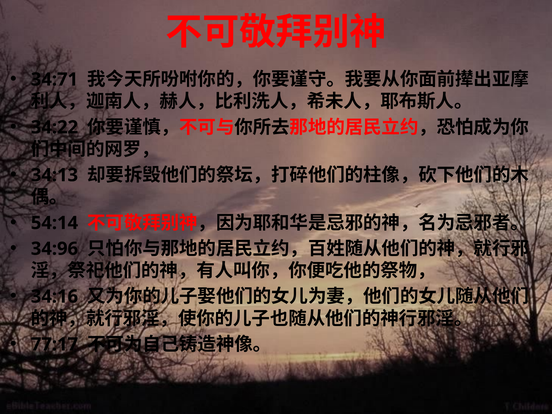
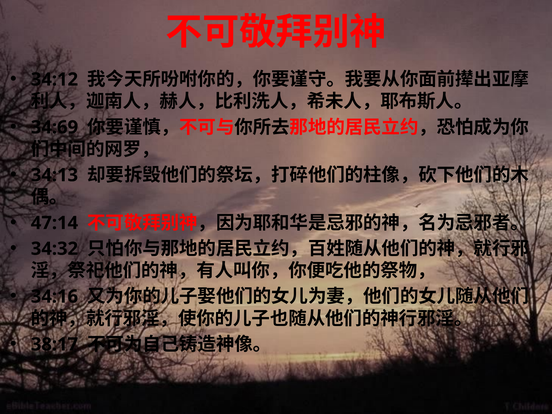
34:71: 34:71 -> 34:12
34:22: 34:22 -> 34:69
54:14: 54:14 -> 47:14
34:96: 34:96 -> 34:32
77:17: 77:17 -> 38:17
